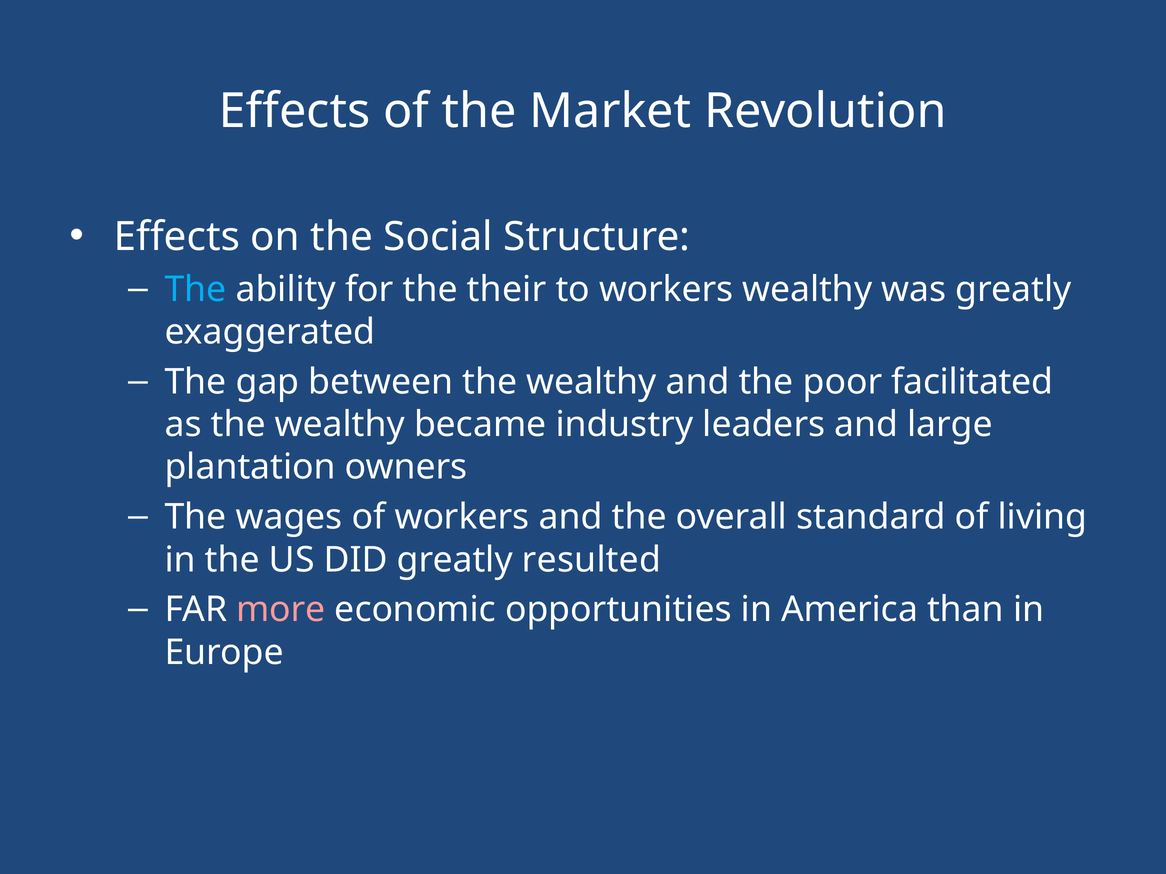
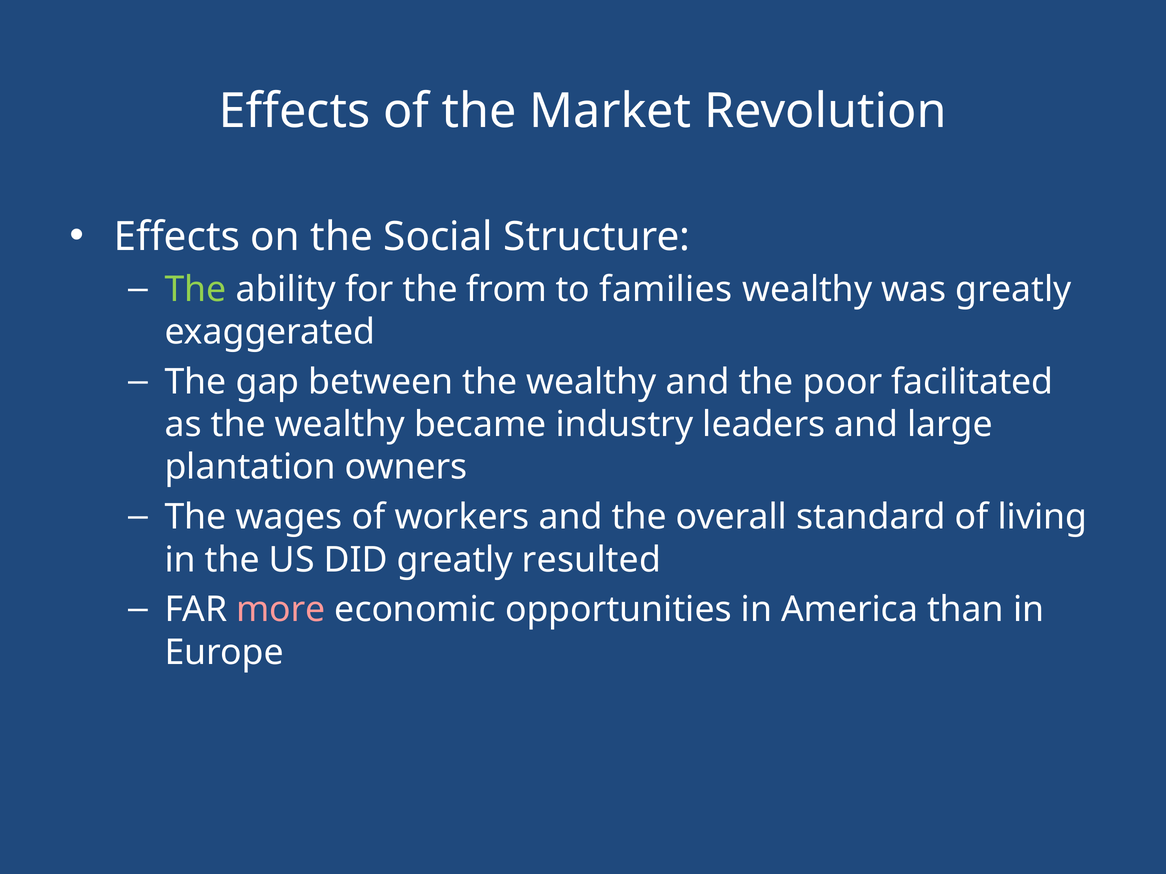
The at (196, 289) colour: light blue -> light green
their: their -> from
to workers: workers -> families
